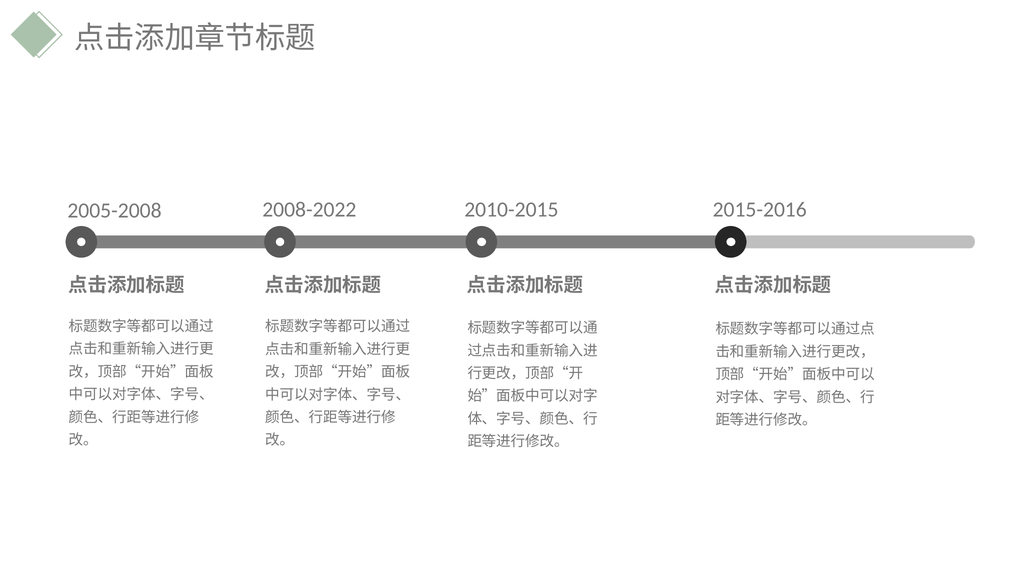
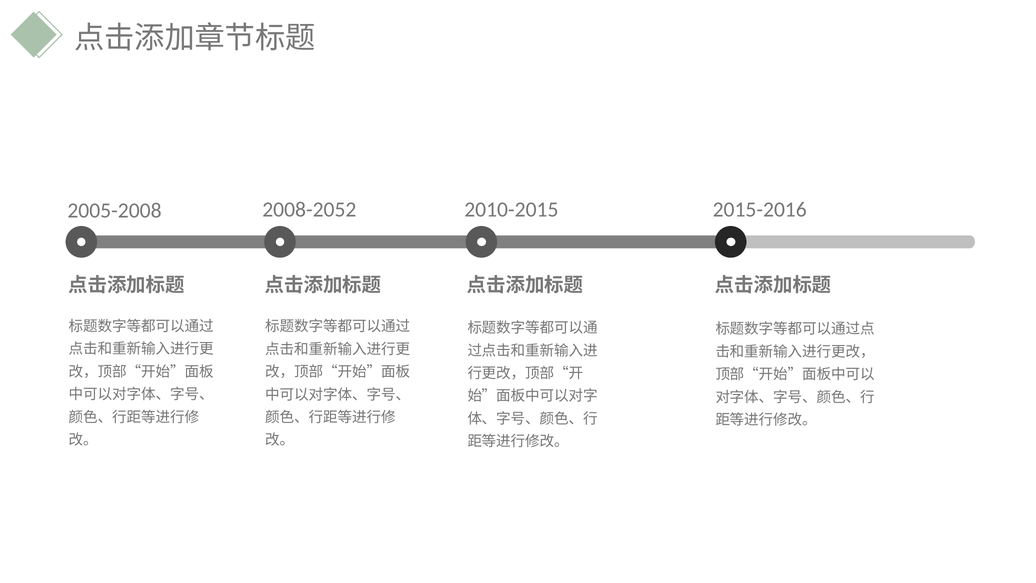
2008-2022: 2008-2022 -> 2008-2052
